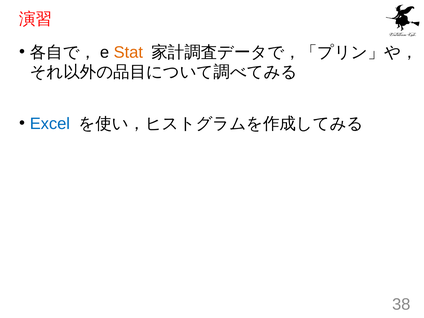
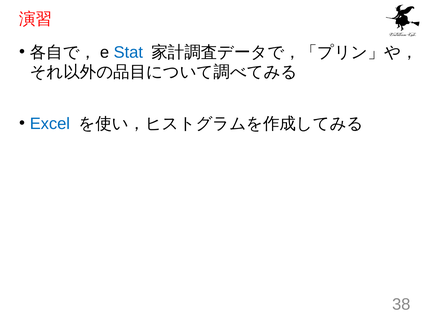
Stat colour: orange -> blue
